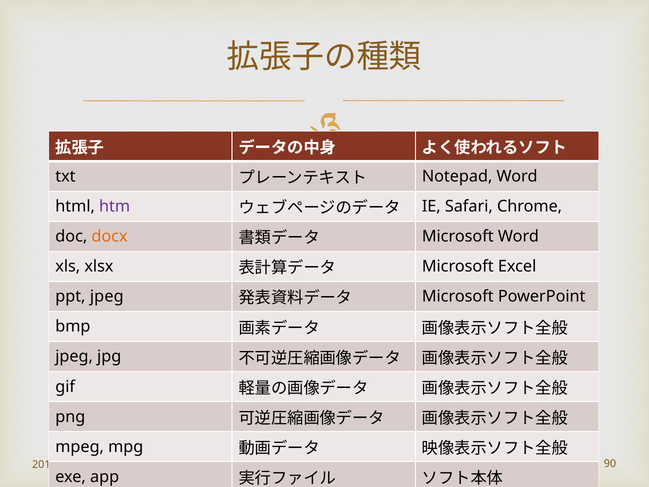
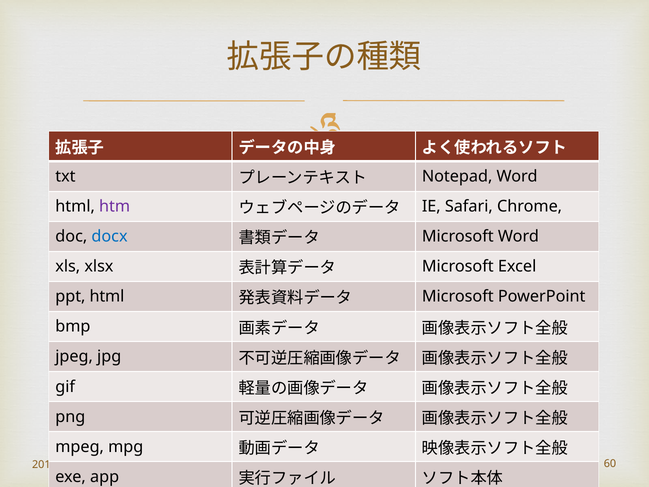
docx colour: orange -> blue
ppt jpeg: jpeg -> html
90: 90 -> 60
